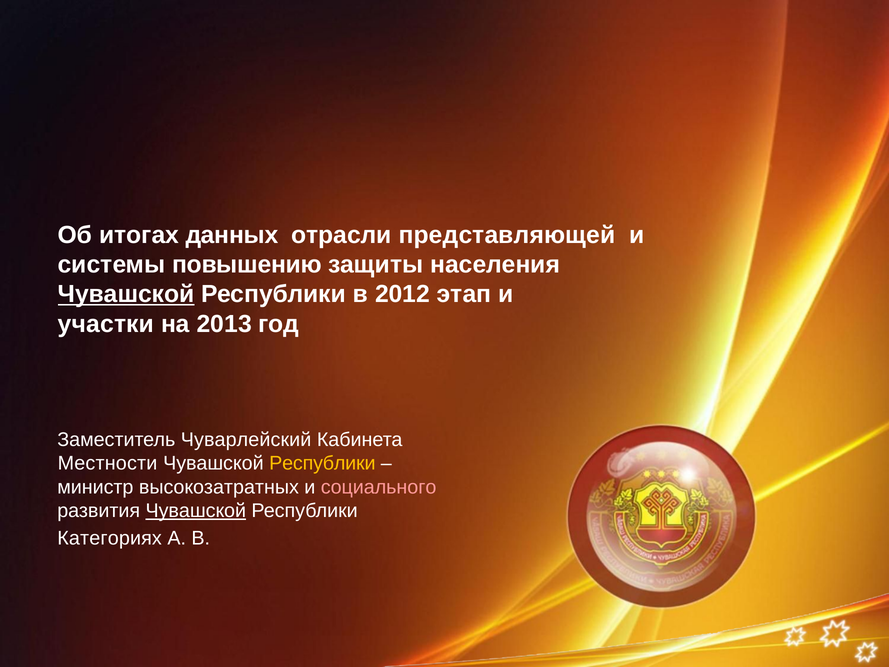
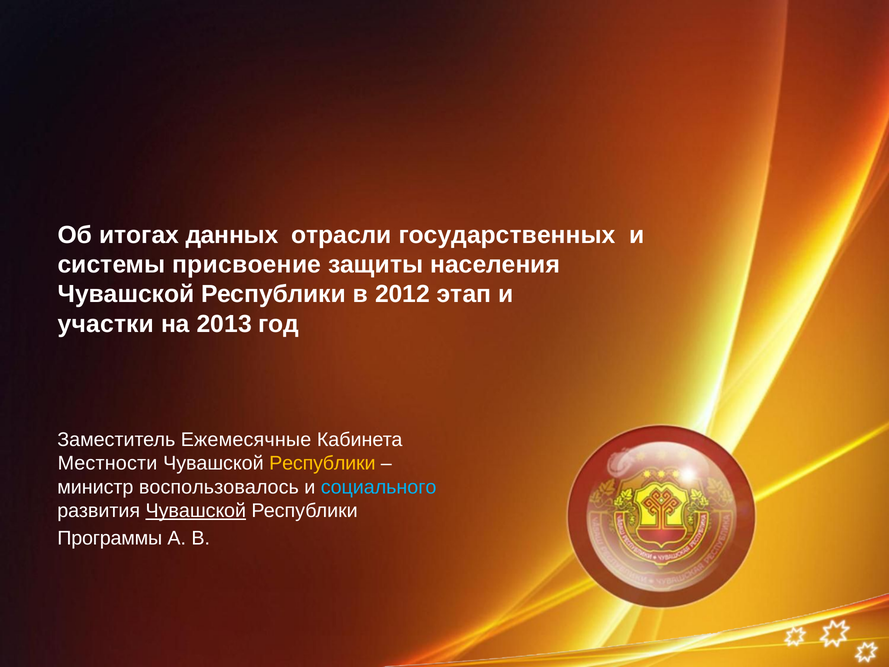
представляющей: представляющей -> государственных
повышению: повышению -> присвоение
Чувашской at (126, 294) underline: present -> none
Чуварлейский: Чуварлейский -> Ежемесячные
высокозатратных: высокозатратных -> воспользовалось
социального colour: pink -> light blue
Категориях: Категориях -> Программы
